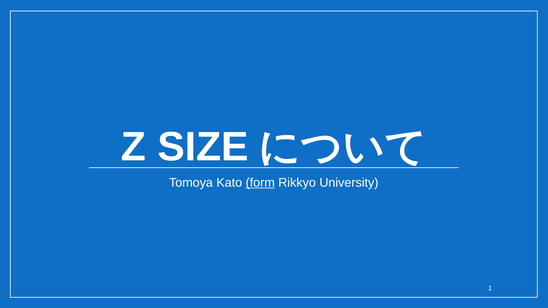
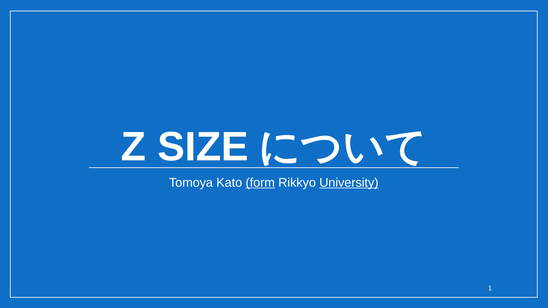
University underline: none -> present
